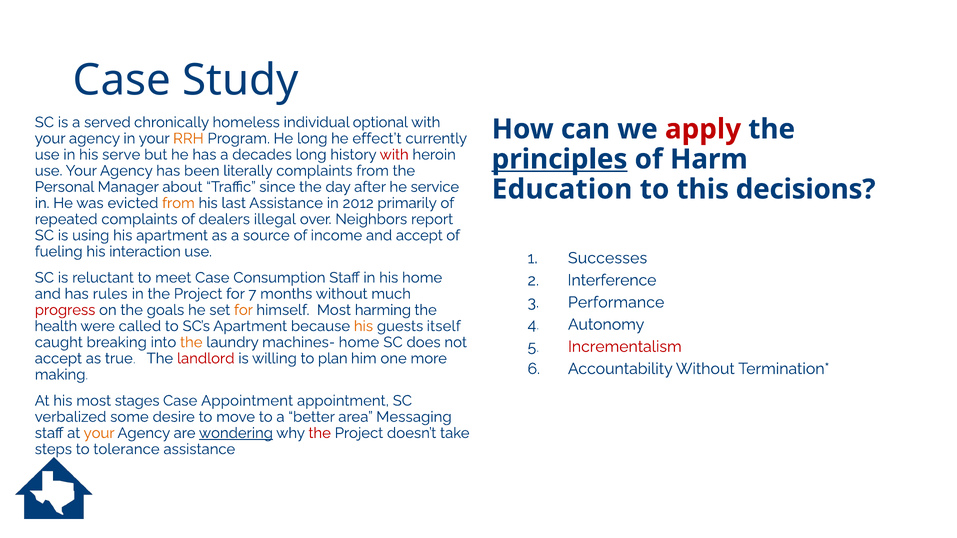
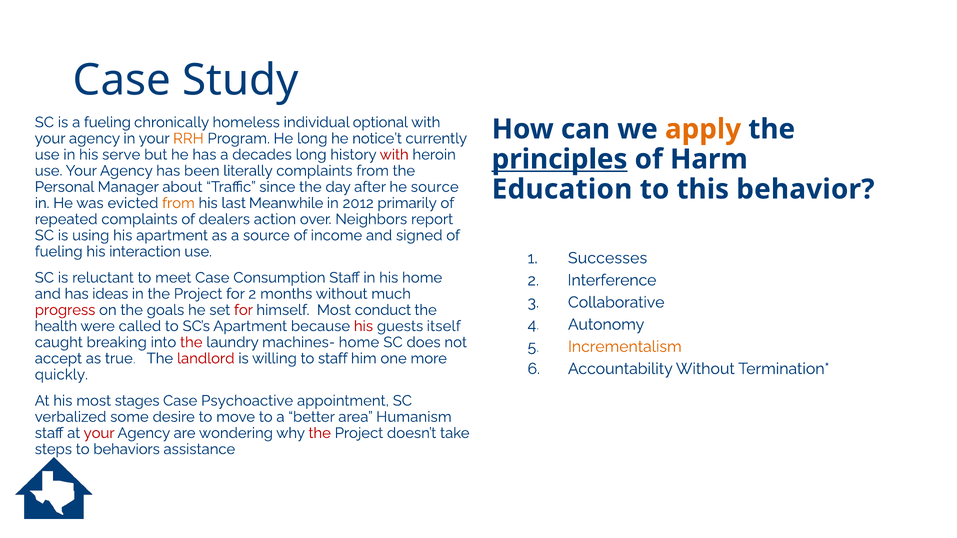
a served: served -> fueling
apply colour: red -> orange
effect’t: effect’t -> notice’t
he service: service -> source
decisions: decisions -> behavior
last Assistance: Assistance -> Meanwhile
illegal: illegal -> action
and accept: accept -> signed
rules: rules -> ideas
for 7: 7 -> 2
Performance: Performance -> Collaborative
for at (243, 310) colour: orange -> red
harming: harming -> conduct
his at (363, 326) colour: orange -> red
the at (191, 342) colour: orange -> red
Incrementalism colour: red -> orange
to plan: plan -> staff
making: making -> quickly
Case Appointment: Appointment -> Psychoactive
Messaging: Messaging -> Humanism
your at (99, 433) colour: orange -> red
wondering underline: present -> none
tolerance: tolerance -> behaviors
